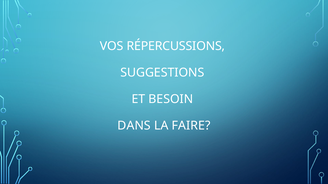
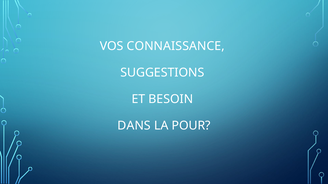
RÉPERCUSSIONS: RÉPERCUSSIONS -> CONNAISSANCE
FAIRE: FAIRE -> POUR
